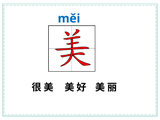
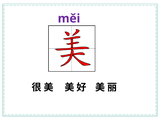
měi colour: blue -> purple
